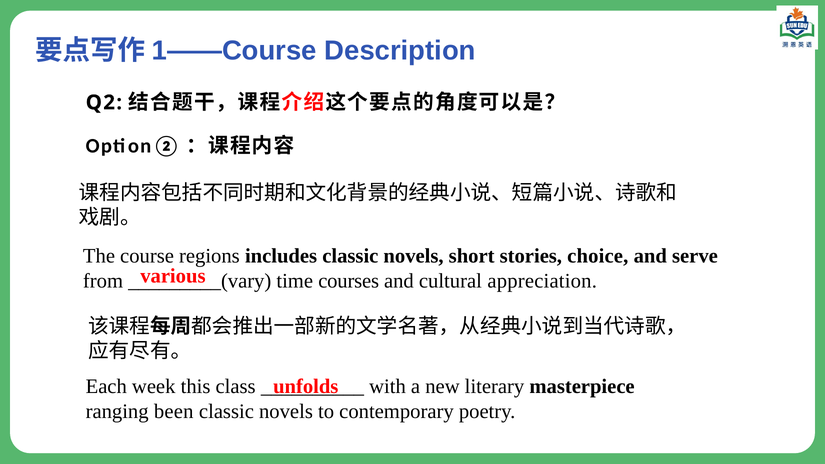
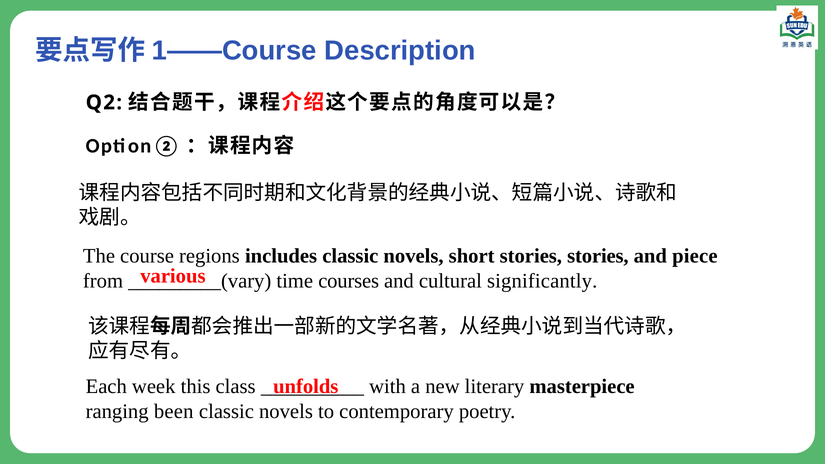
stories choice: choice -> stories
serve: serve -> piece
appreciation: appreciation -> significantly
